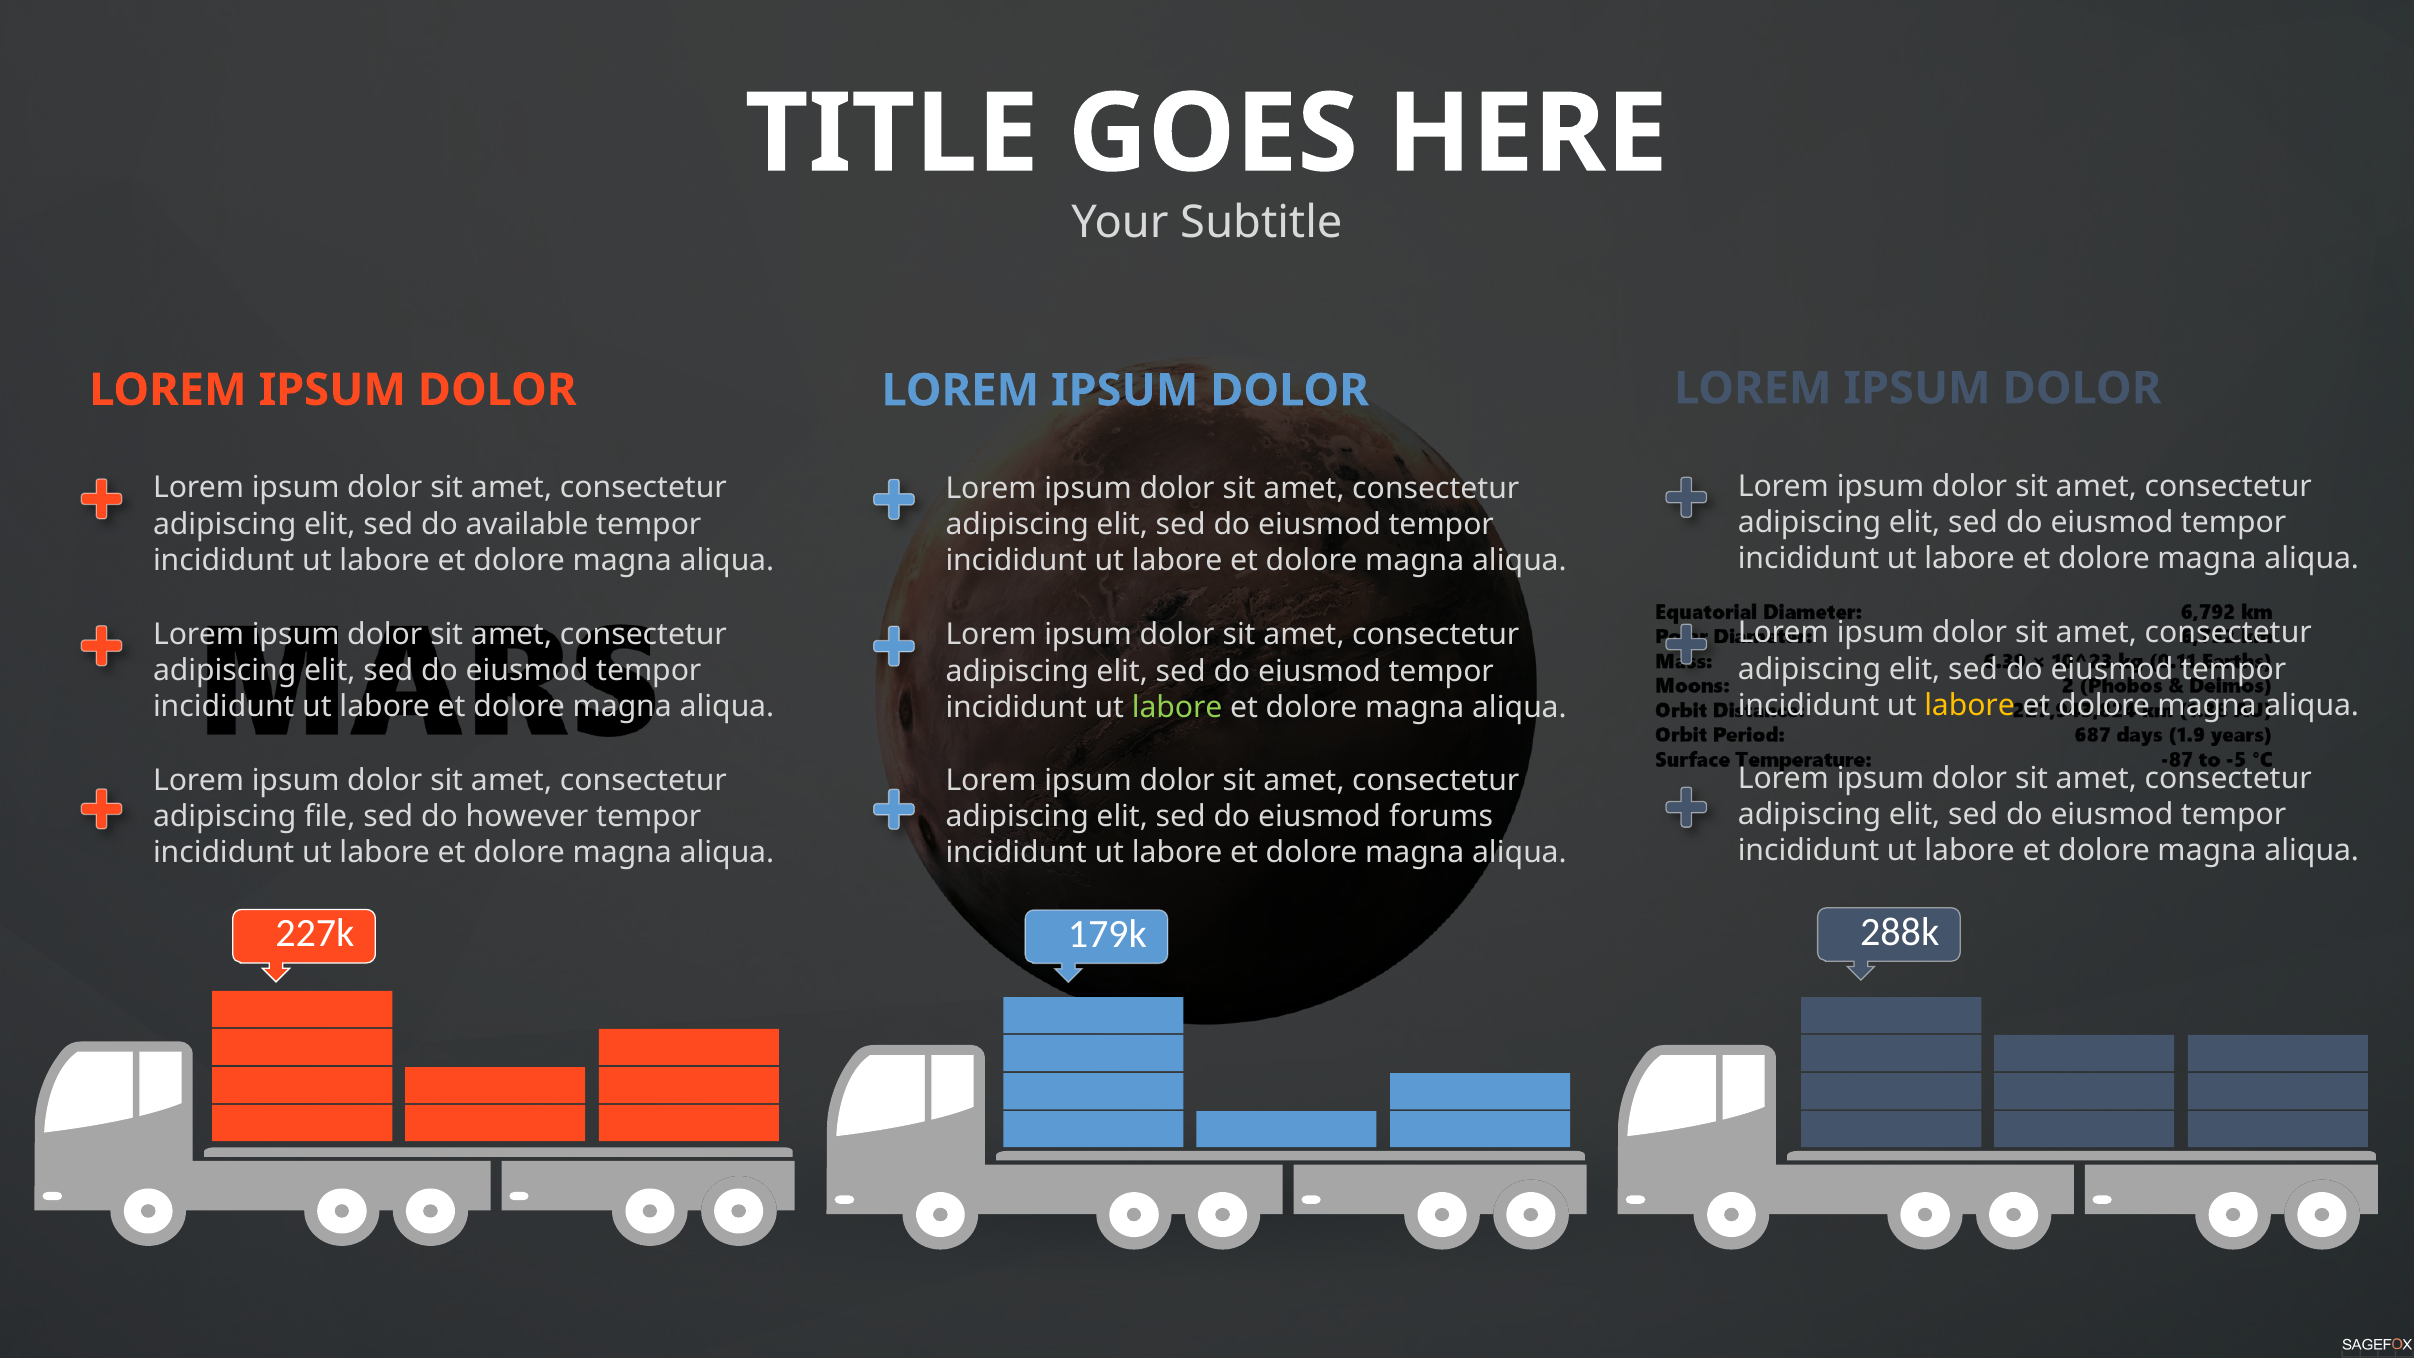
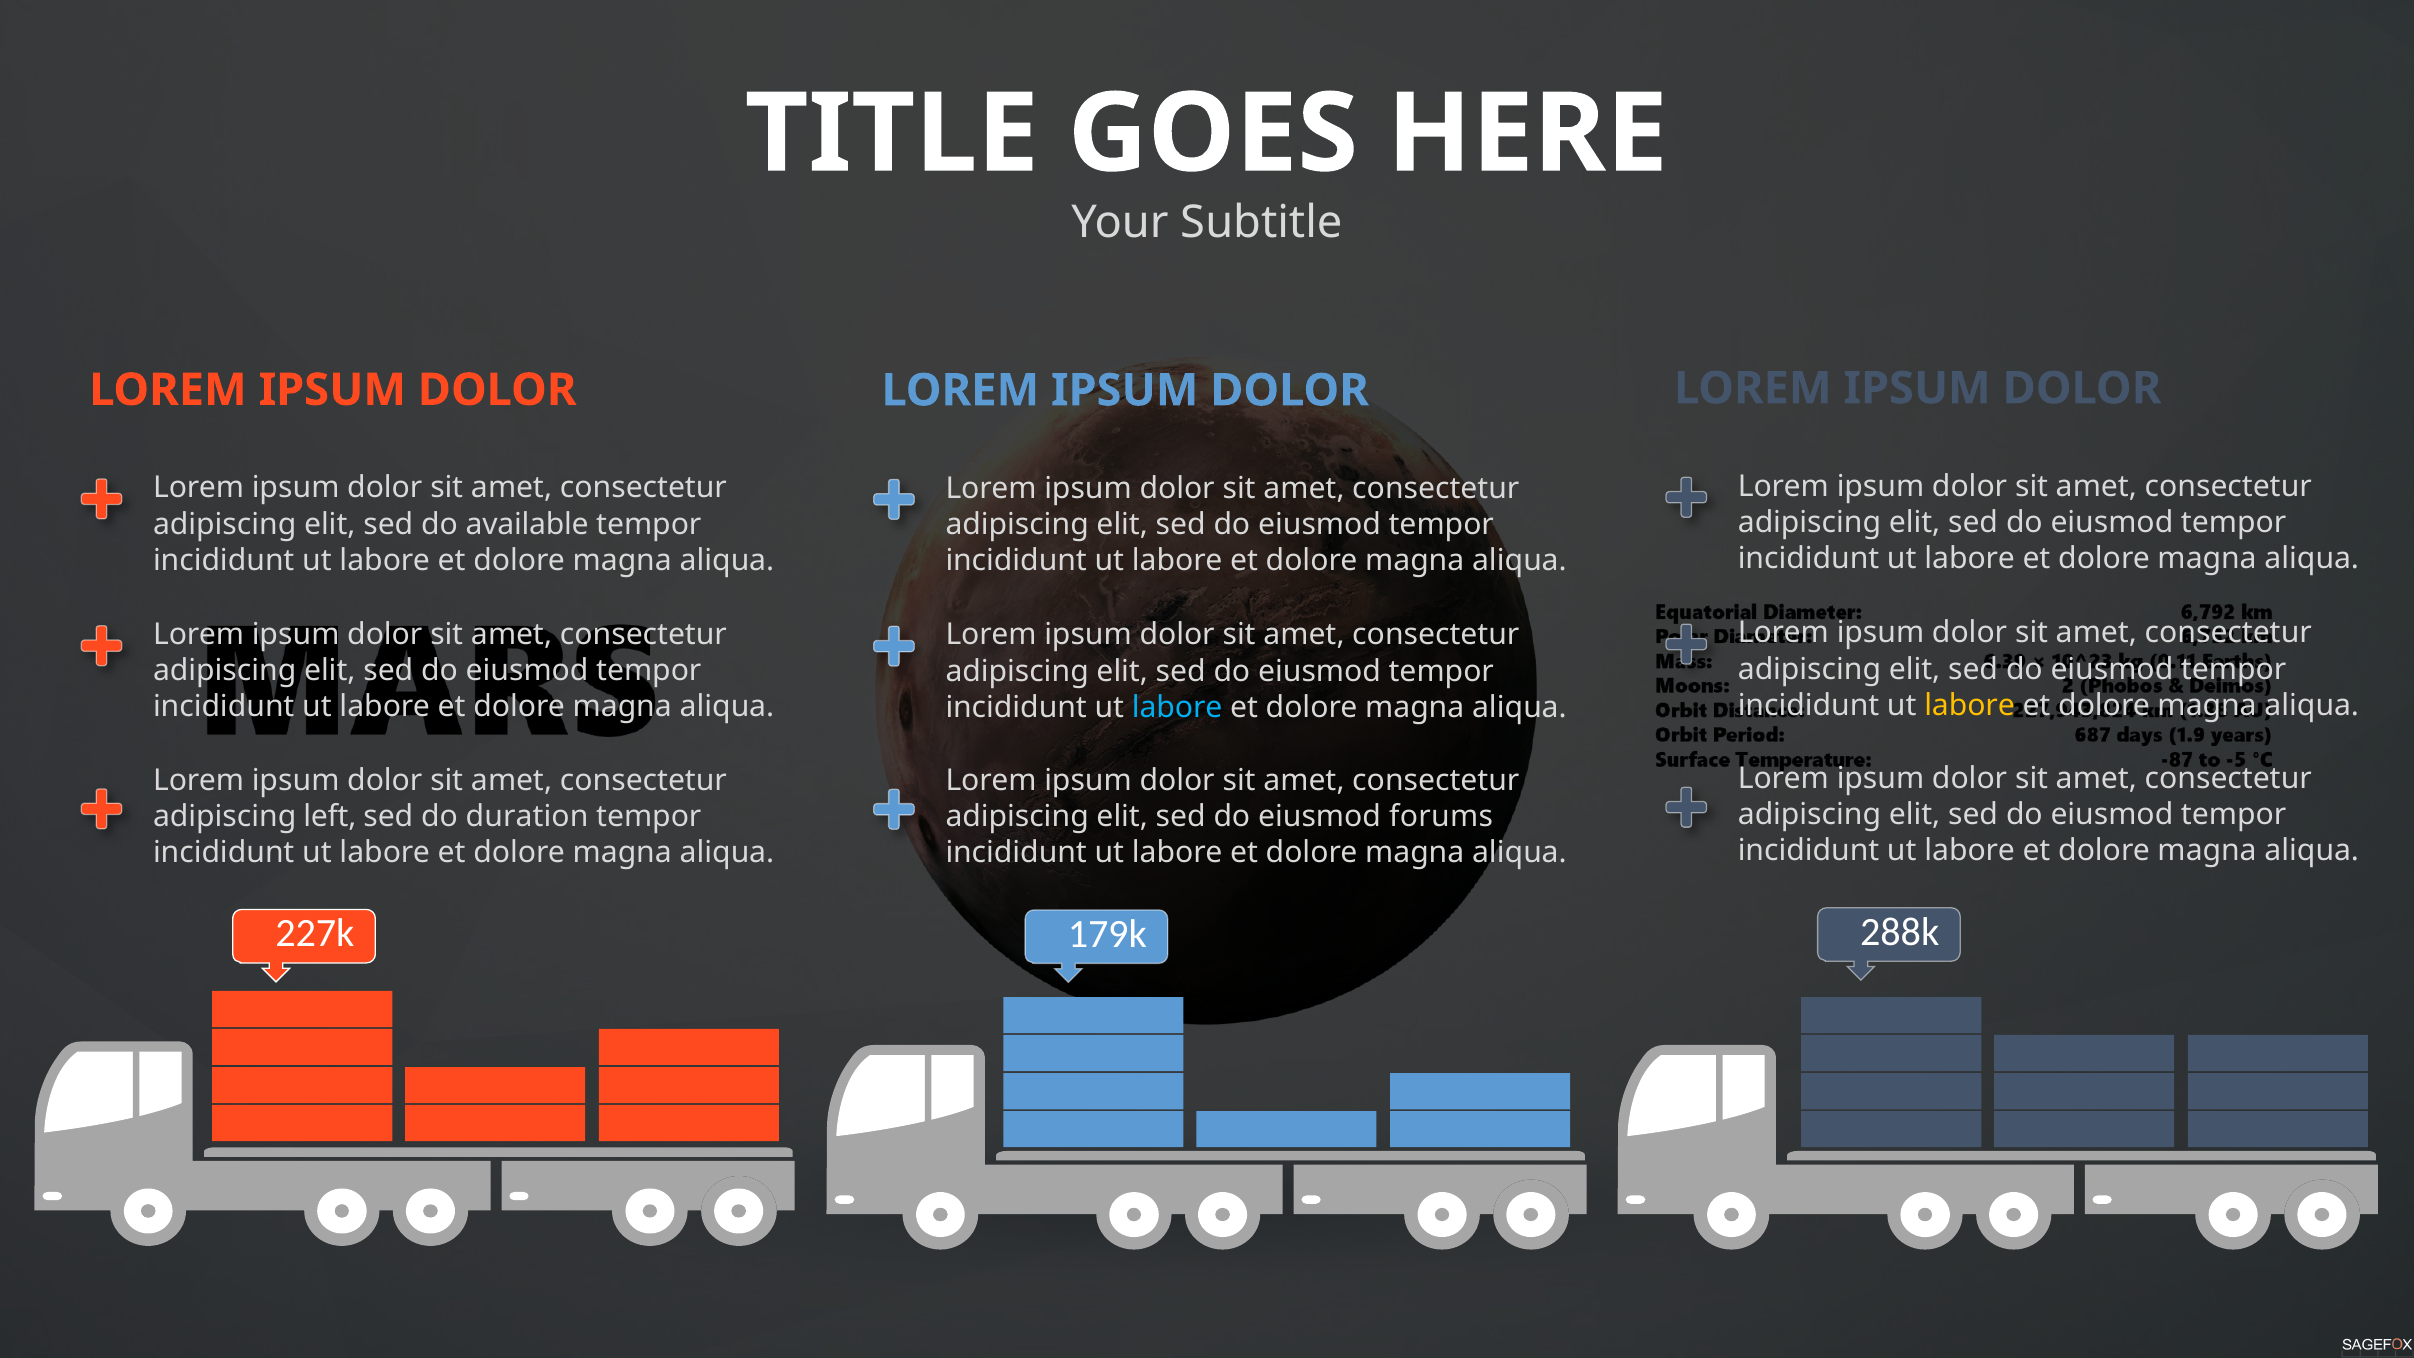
labore at (1177, 707) colour: light green -> light blue
file: file -> left
however: however -> duration
